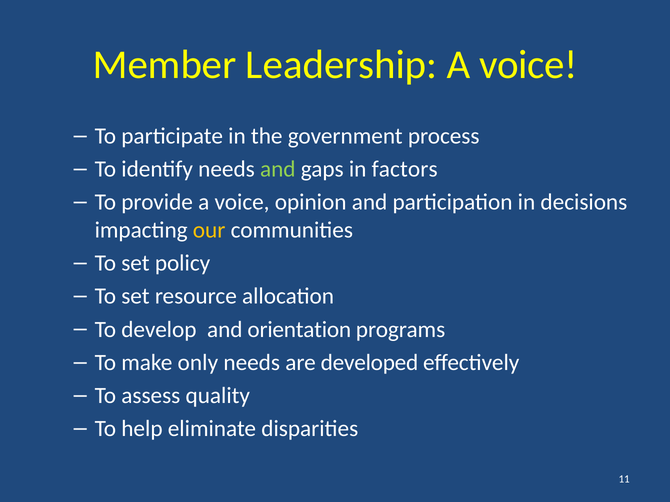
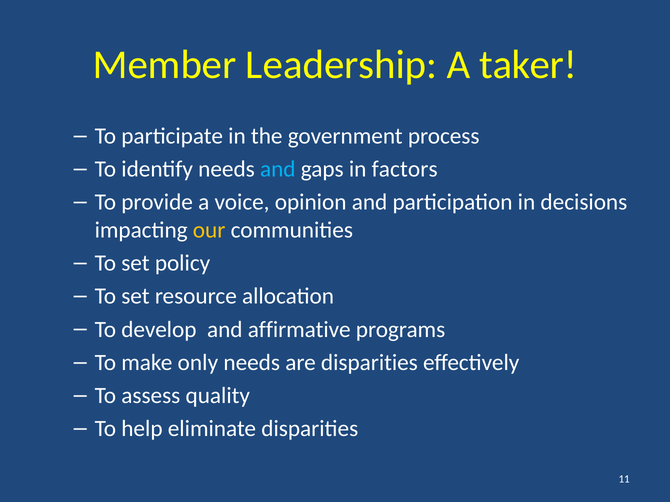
Leadership A voice: voice -> taker
and at (278, 169) colour: light green -> light blue
orientation: orientation -> affirmative
are developed: developed -> disparities
